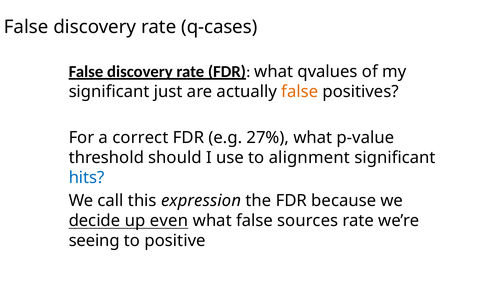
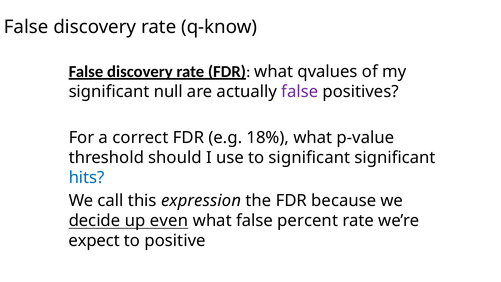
q-cases: q-cases -> q-know
just: just -> null
false at (300, 92) colour: orange -> purple
27%: 27% -> 18%
to alignment: alignment -> significant
sources: sources -> percent
seeing: seeing -> expect
